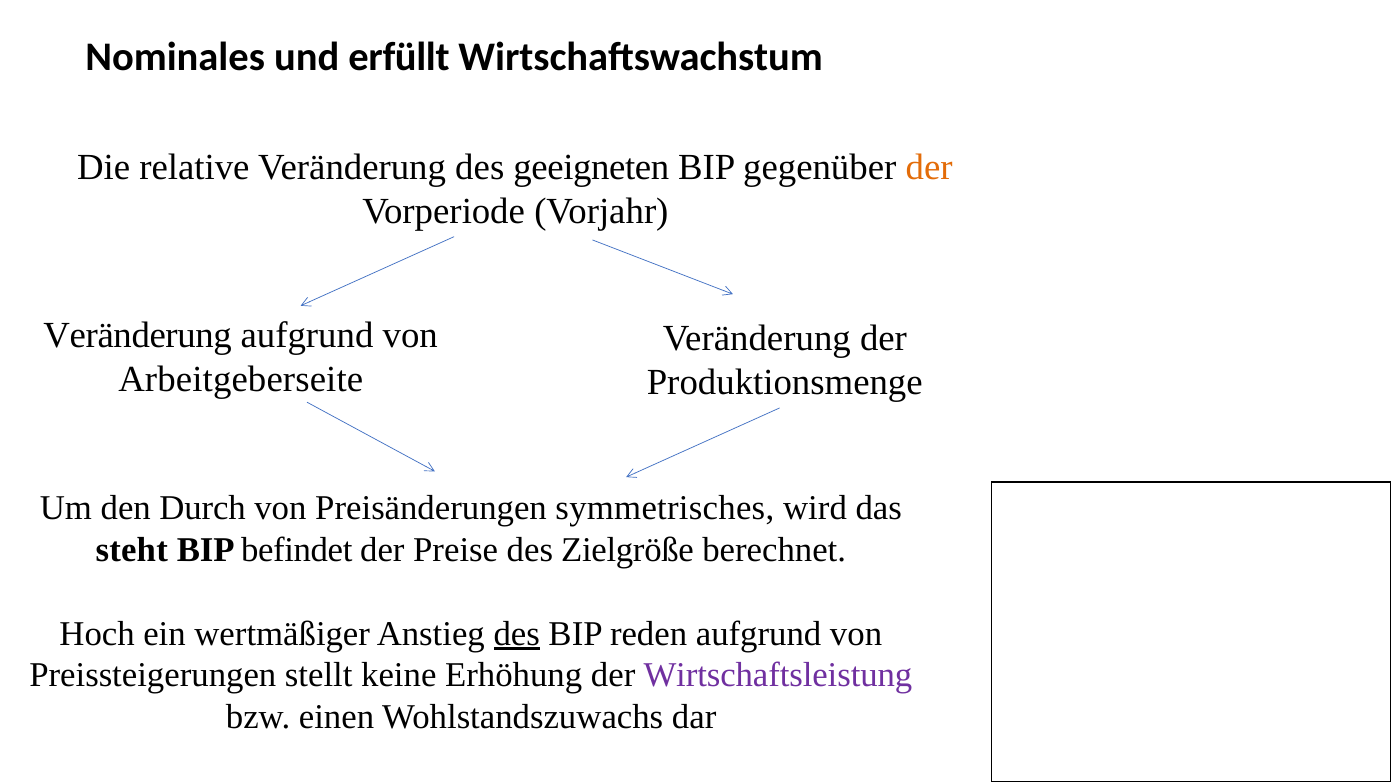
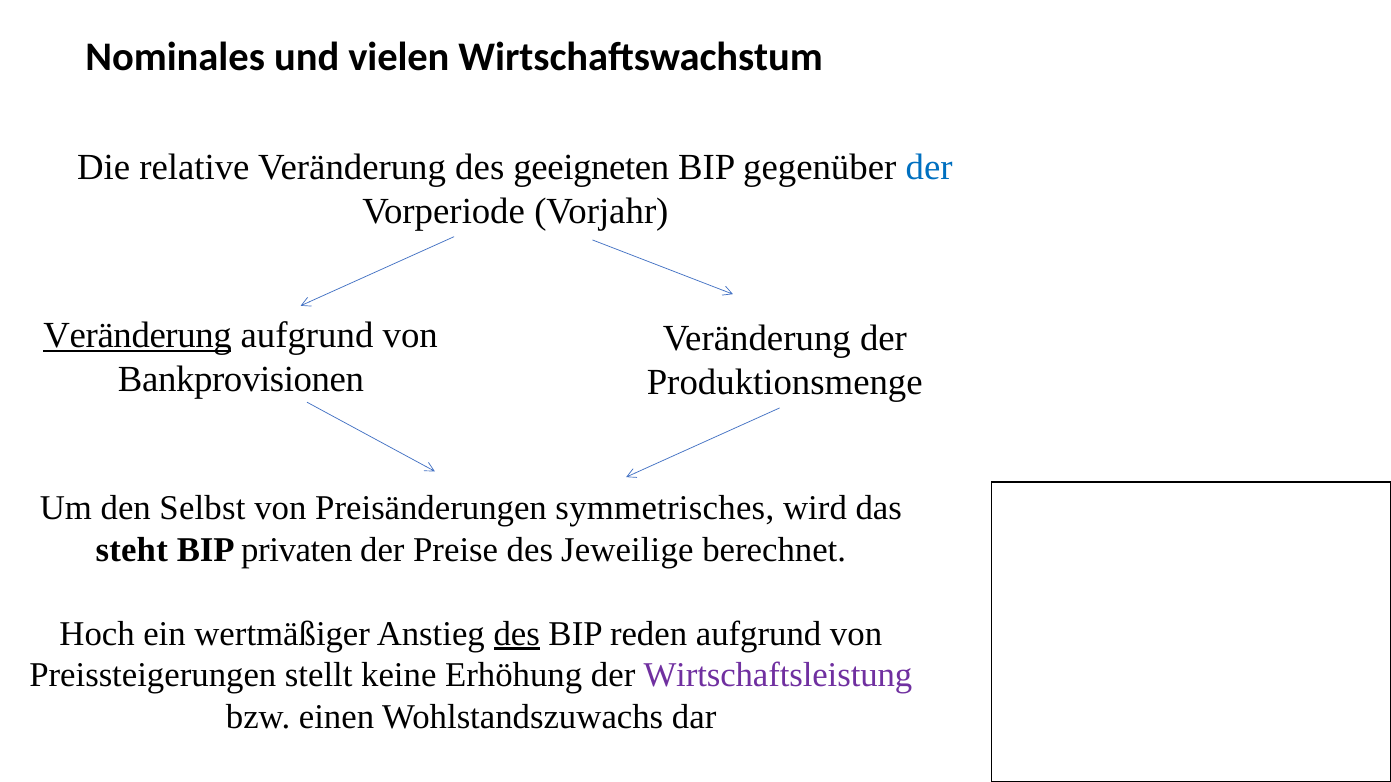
erfüllt: erfüllt -> vielen
der at (929, 167) colour: orange -> blue
Veränderung at (138, 335) underline: none -> present
Arbeitgeberseite: Arbeitgeberseite -> Bankprovisionen
Durch: Durch -> Selbst
befindet: befindet -> privaten
Zielgröße: Zielgröße -> Jeweilige
